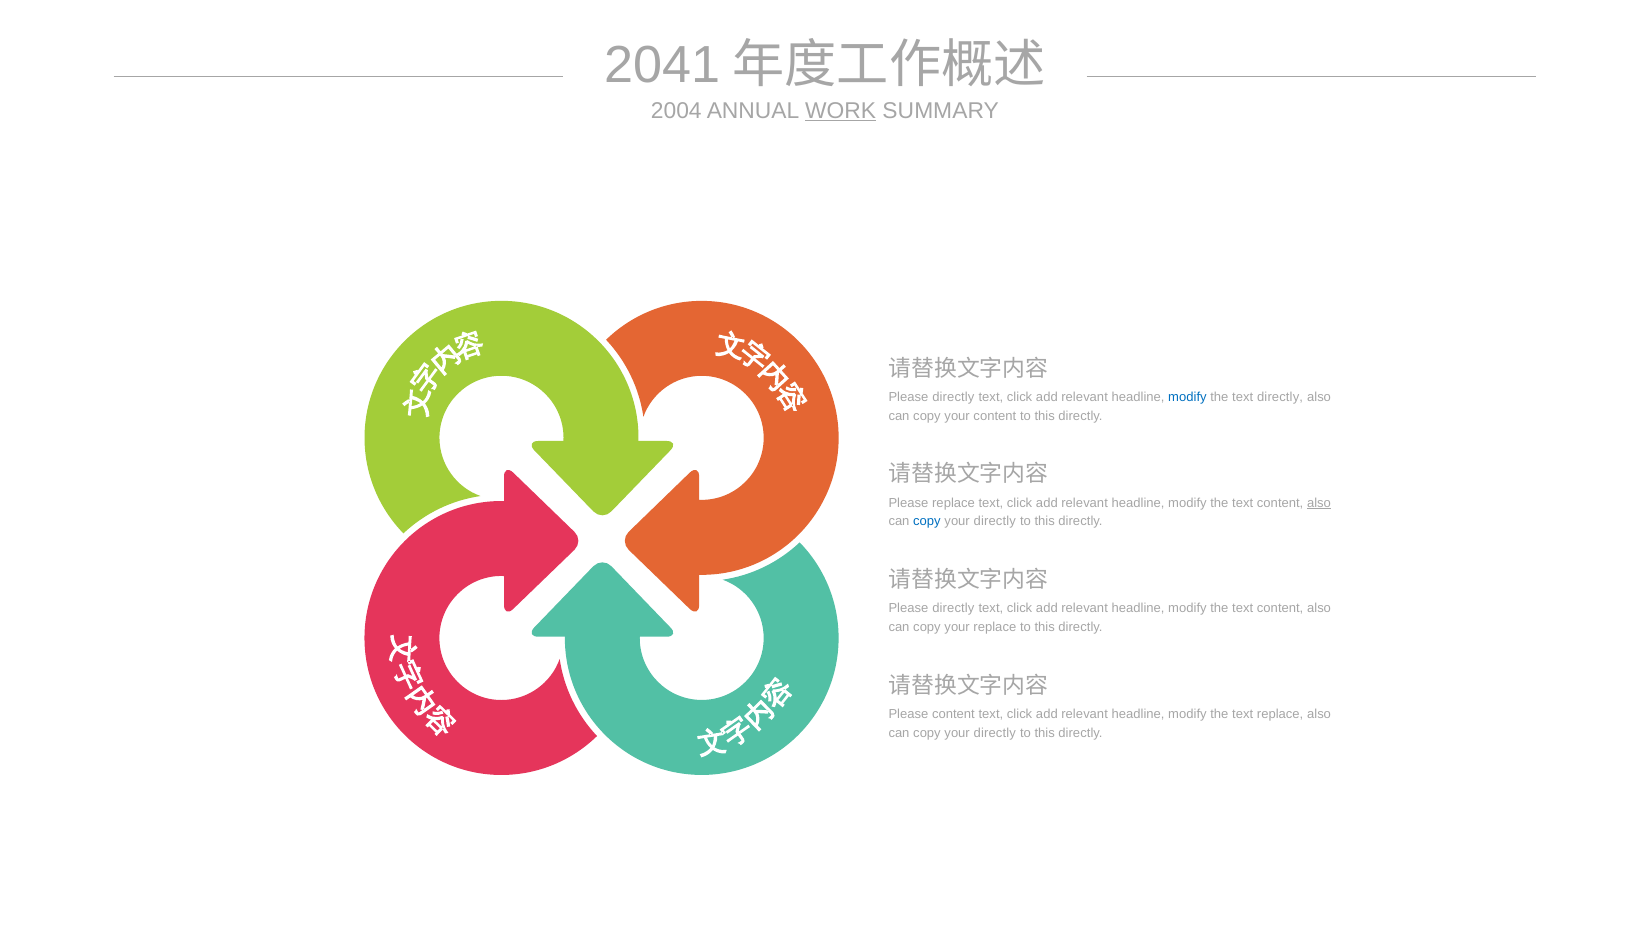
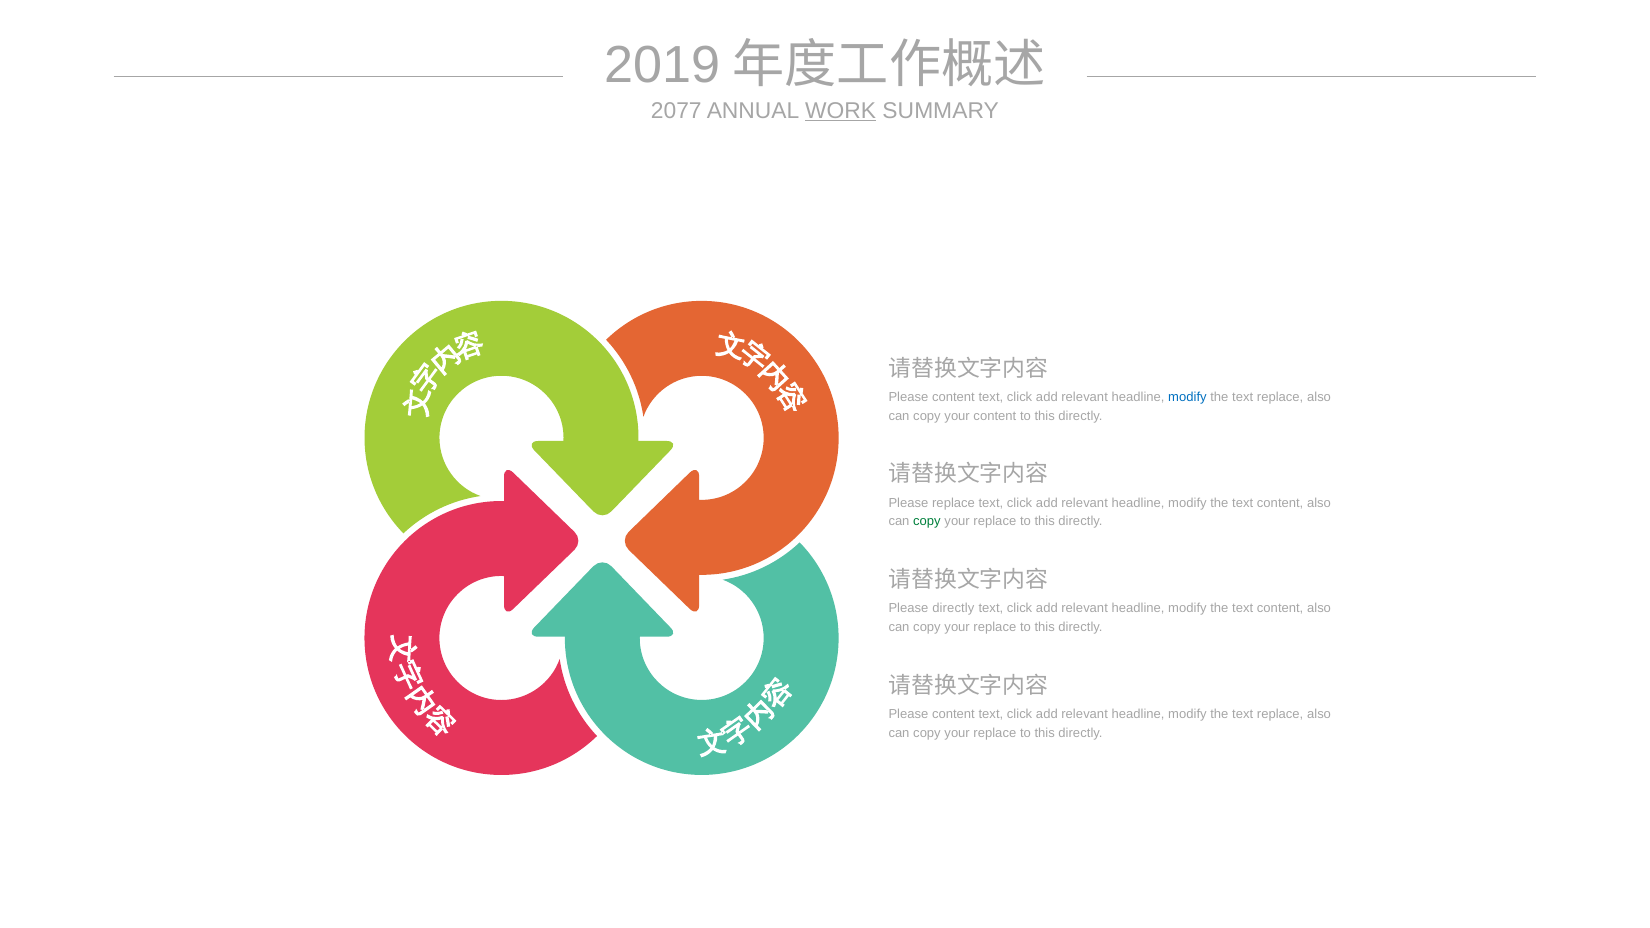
2041: 2041 -> 2019
2004: 2004 -> 2077
directly at (953, 397): directly -> content
directly at (1280, 397): directly -> replace
also at (1319, 503) underline: present -> none
copy at (927, 522) colour: blue -> green
directly at (995, 522): directly -> replace
directly at (995, 733): directly -> replace
